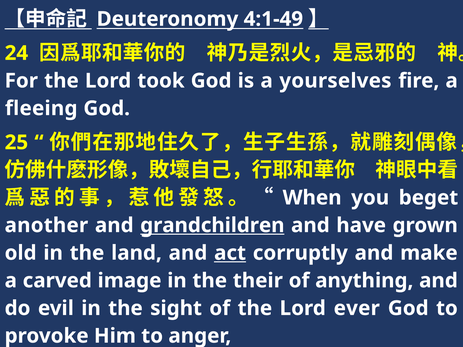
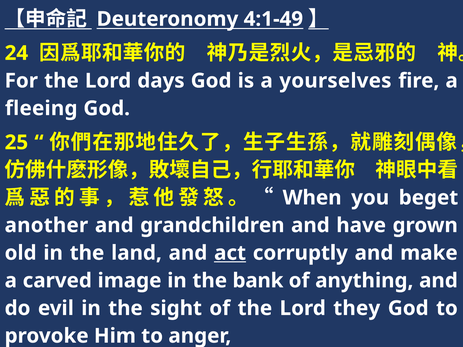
took: took -> days
grandchildren underline: present -> none
their: their -> bank
ever: ever -> they
